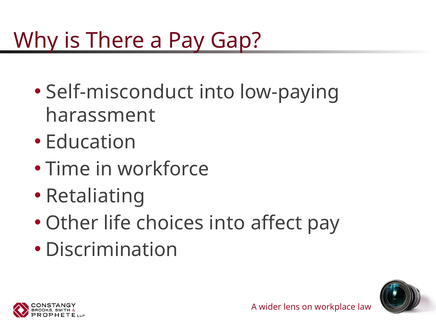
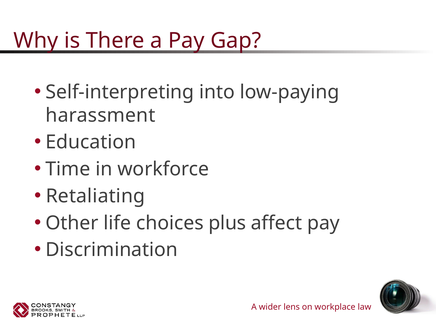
Self-misconduct: Self-misconduct -> Self-interpreting
choices into: into -> plus
